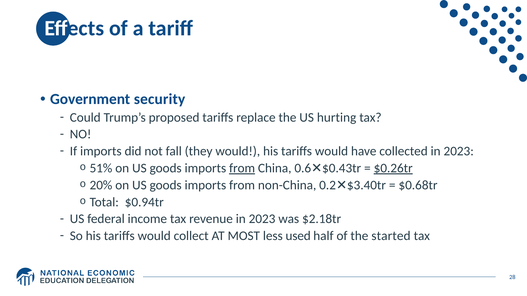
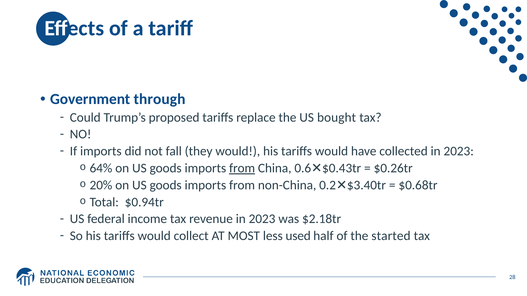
security: security -> through
hurting: hurting -> bought
51%: 51% -> 64%
$0.26tr underline: present -> none
